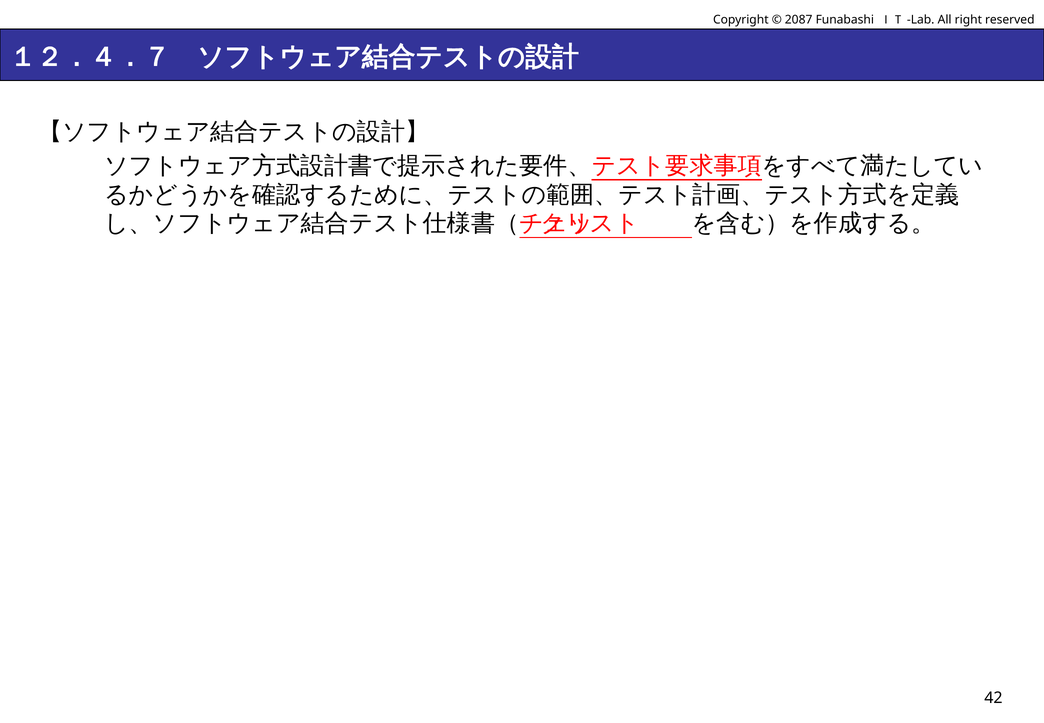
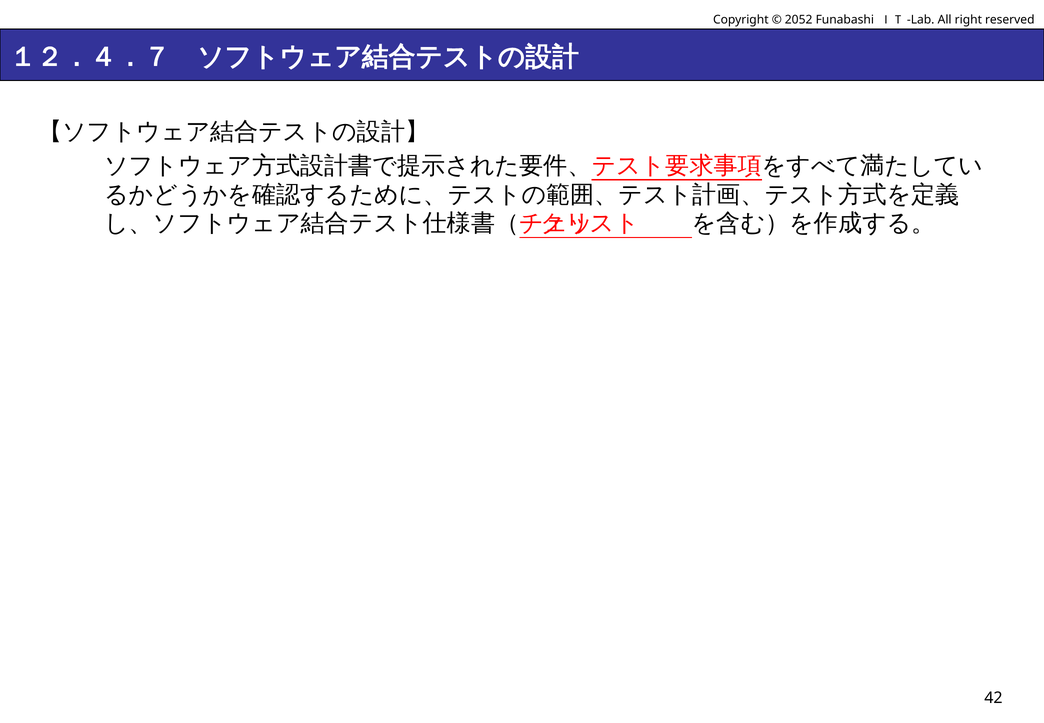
2087: 2087 -> 2052
